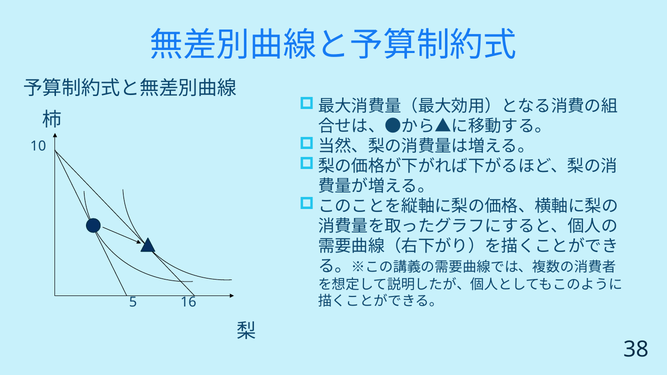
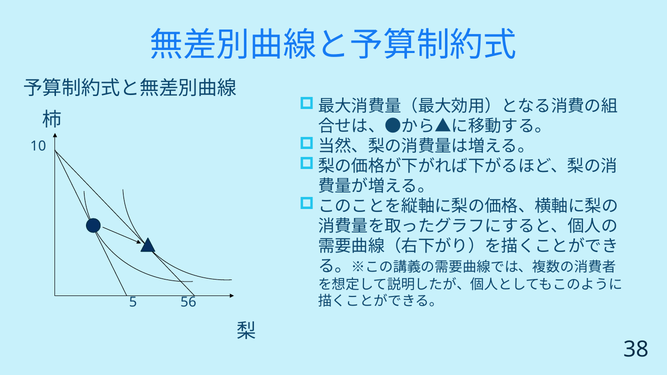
16: 16 -> 56
